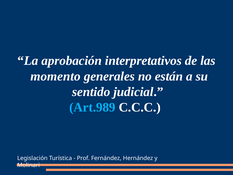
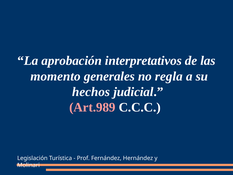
están: están -> regla
sentido: sentido -> hechos
Art.989 colour: light blue -> pink
